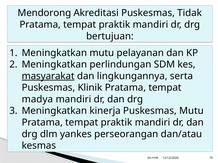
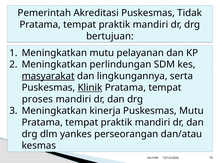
Mendorong: Mendorong -> Pemerintah
Klinik underline: none -> present
madya: madya -> proses
